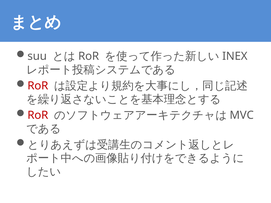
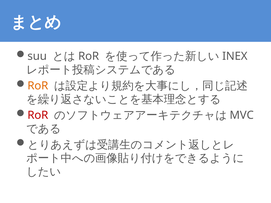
RoR at (38, 86) colour: red -> orange
